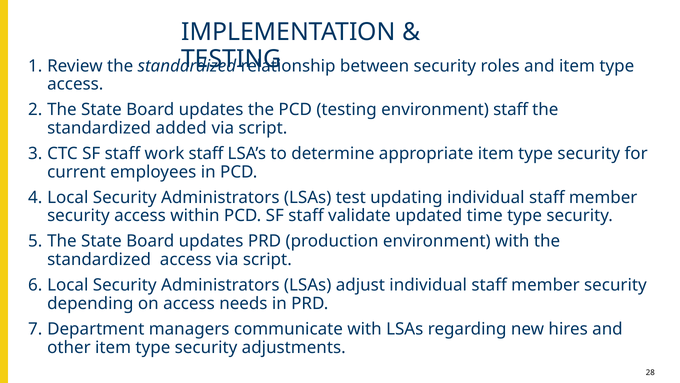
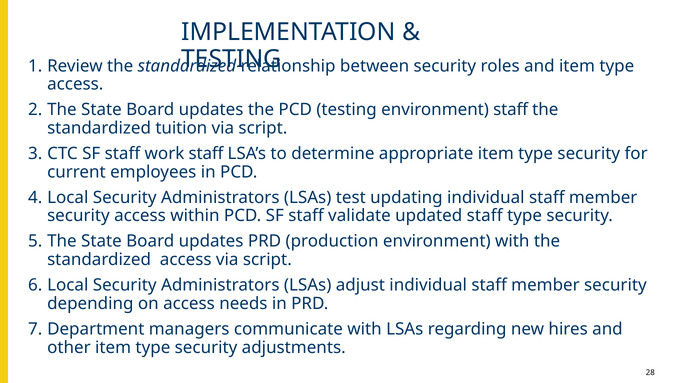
added: added -> tuition
updated time: time -> staff
